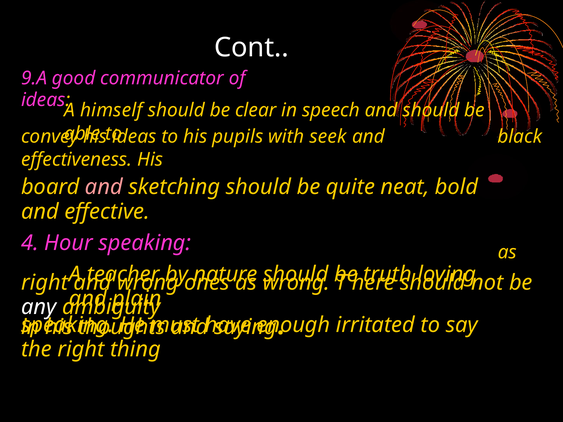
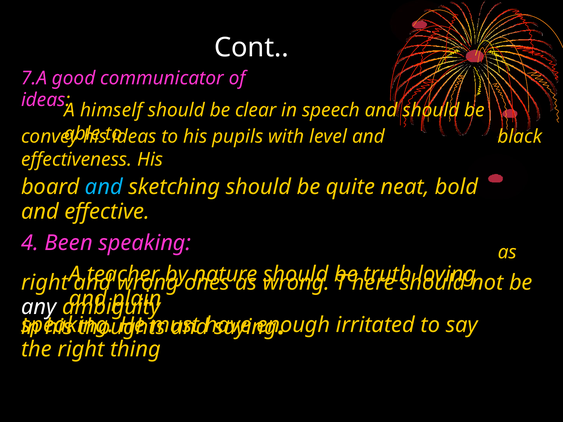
9.A: 9.A -> 7.A
seek: seek -> level
and at (104, 187) colour: pink -> light blue
Hour: Hour -> Been
